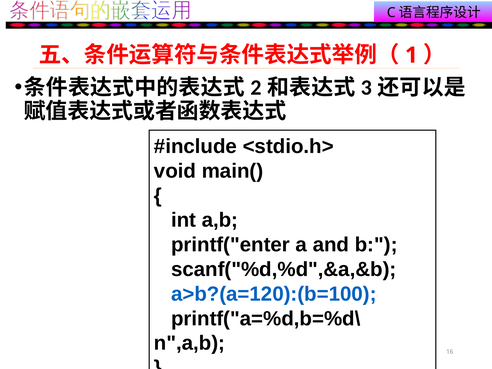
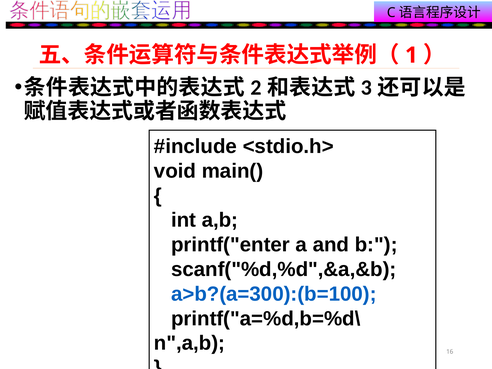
a>b?(a=120):(b=100: a>b?(a=120):(b=100 -> a>b?(a=300):(b=100
